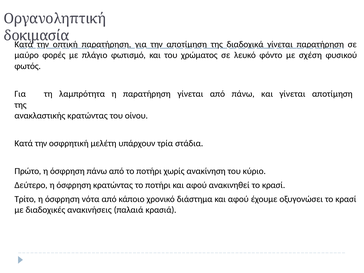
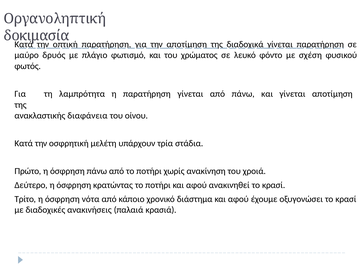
φορές: φορές -> δρυός
ανακλαστικής κρατώντας: κρατώντας -> διαφάνεια
κύριο: κύριο -> χροιά
